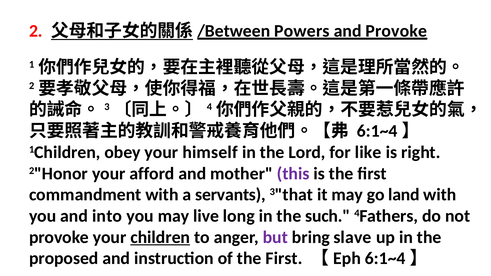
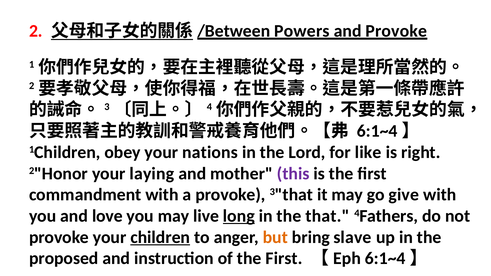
himself: himself -> nations
afford: afford -> laying
a servants: servants -> provoke
land: land -> give
into: into -> love
long underline: none -> present
such: such -> that
but colour: purple -> orange
